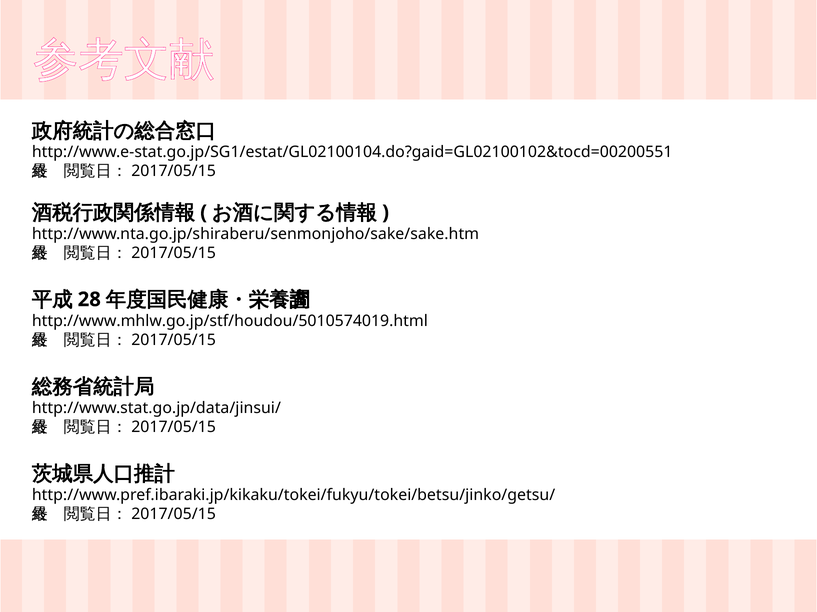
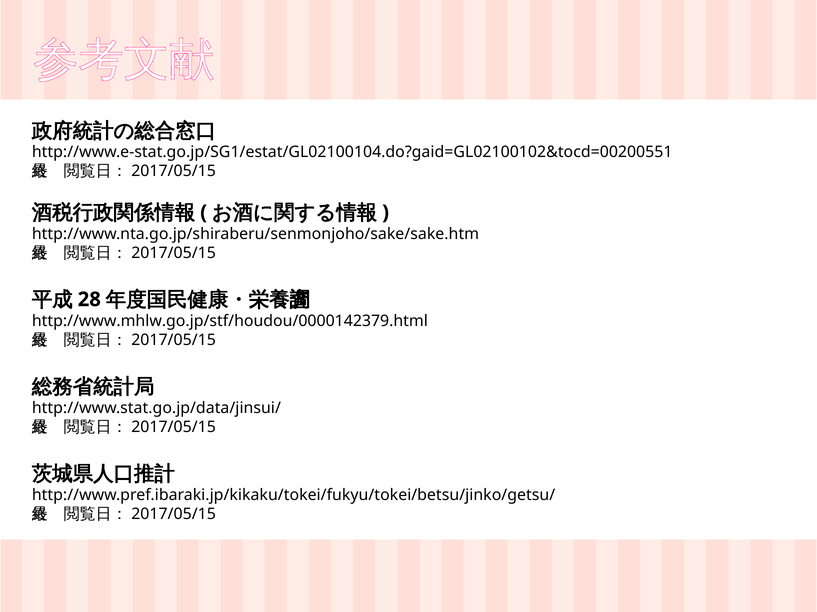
http://www.mhlw.go.jp/stf/houdou/5010574019.html: http://www.mhlw.go.jp/stf/houdou/5010574019.html -> http://www.mhlw.go.jp/stf/houdou/0000142379.html
